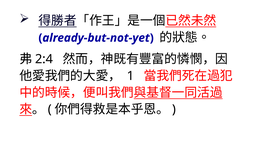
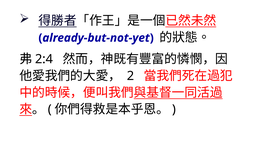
1: 1 -> 2
